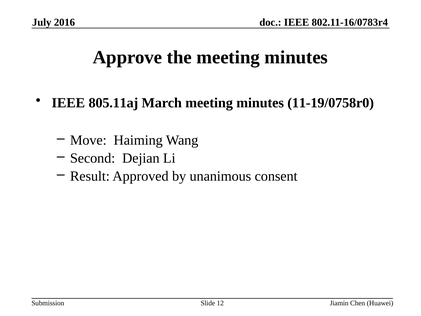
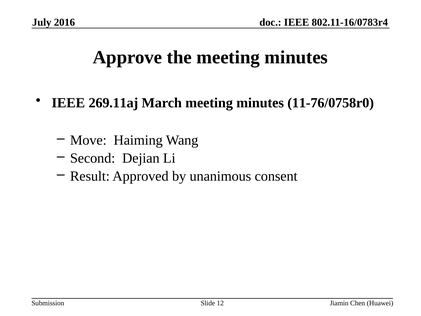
805.11aj: 805.11aj -> 269.11aj
11-19/0758r0: 11-19/0758r0 -> 11-76/0758r0
